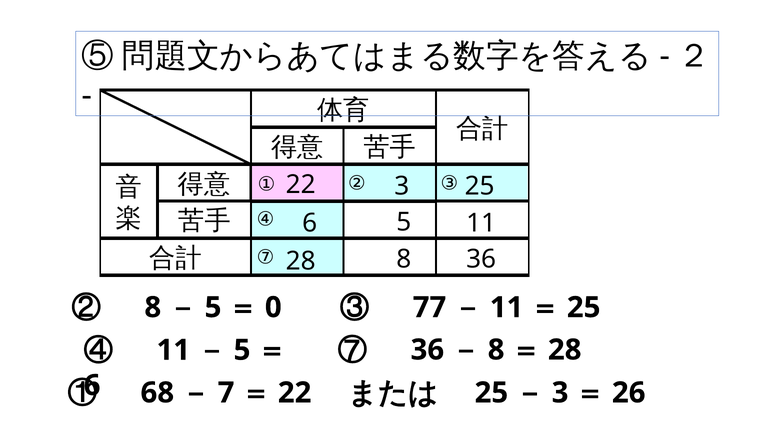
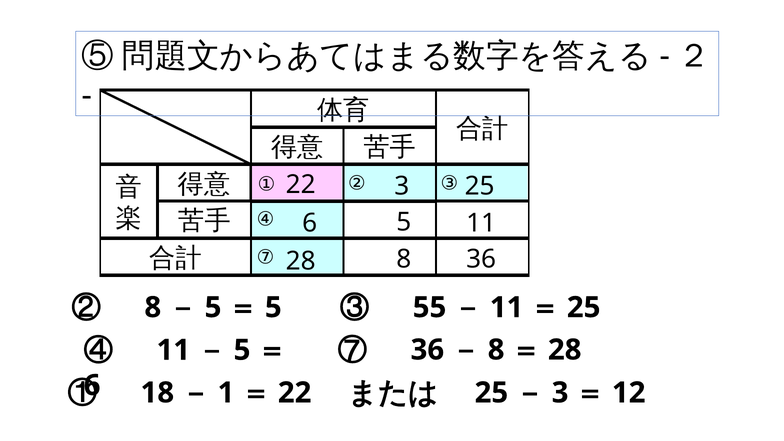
0 at (273, 307): 0 -> 5
77: 77 -> 55
68: 68 -> 18
7: 7 -> 1
26: 26 -> 12
